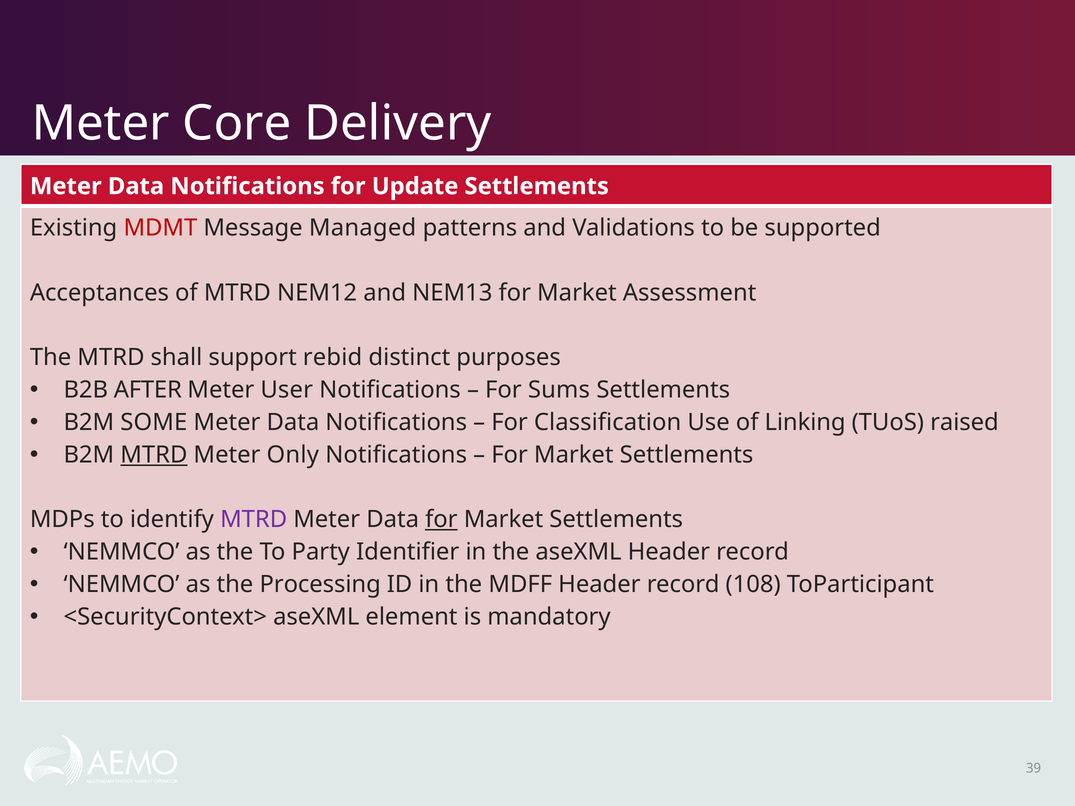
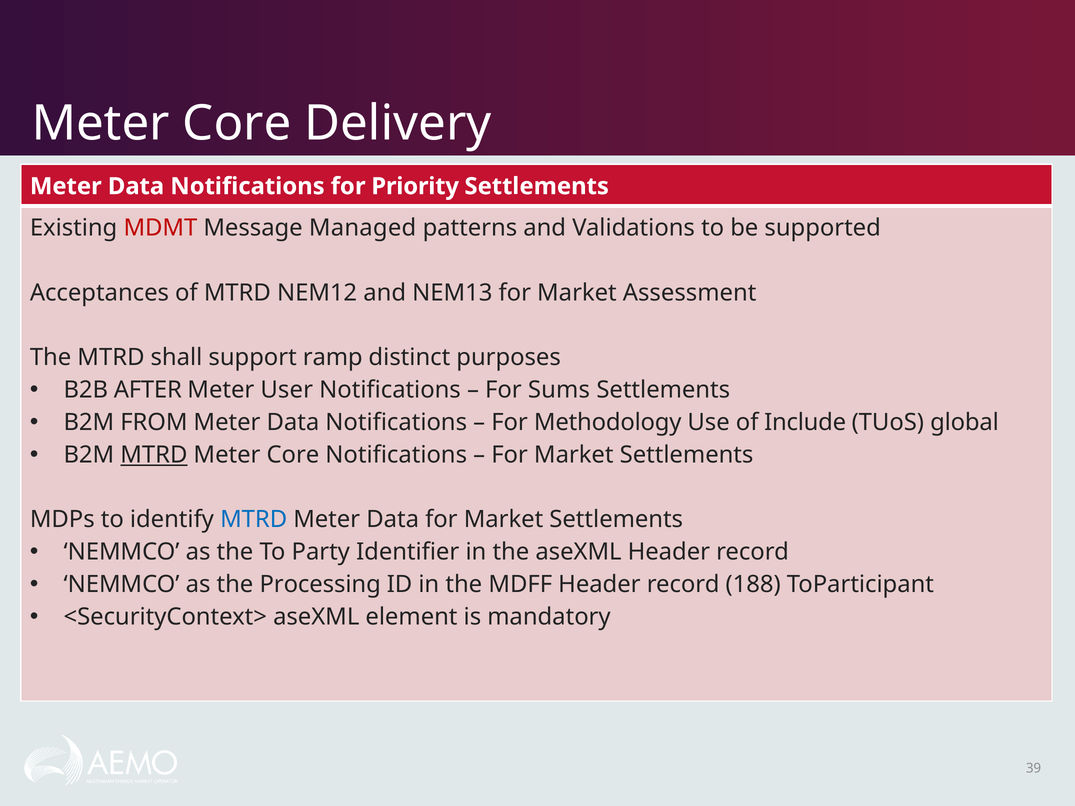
Update: Update -> Priority
rebid: rebid -> ramp
SOME: SOME -> FROM
Classification: Classification -> Methodology
Linking: Linking -> Include
raised: raised -> global
Only at (293, 455): Only -> Core
MTRD at (254, 520) colour: purple -> blue
for at (441, 520) underline: present -> none
108: 108 -> 188
